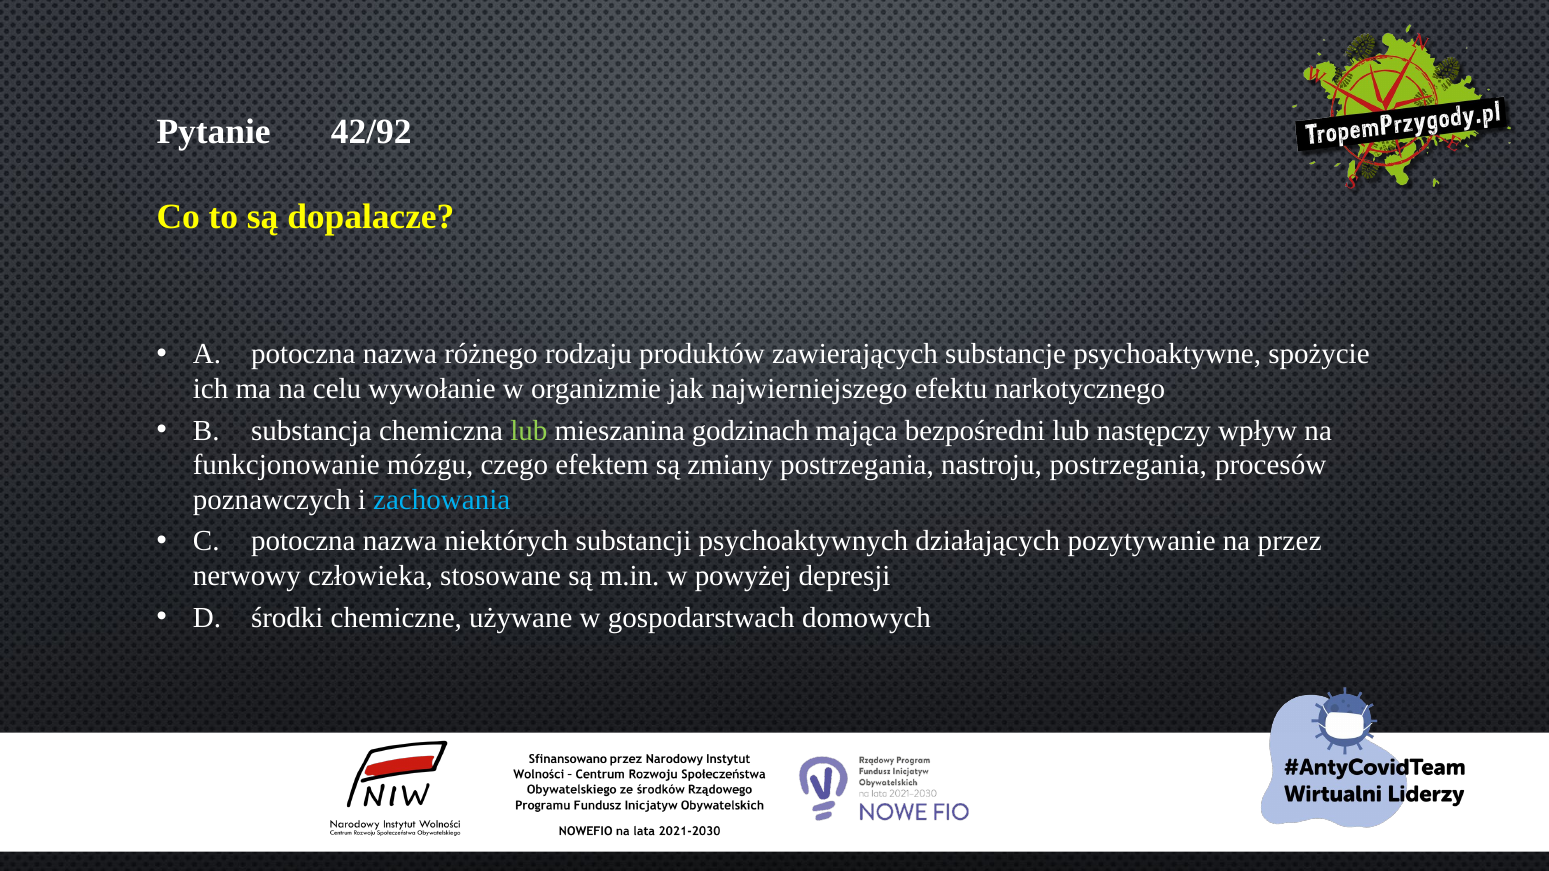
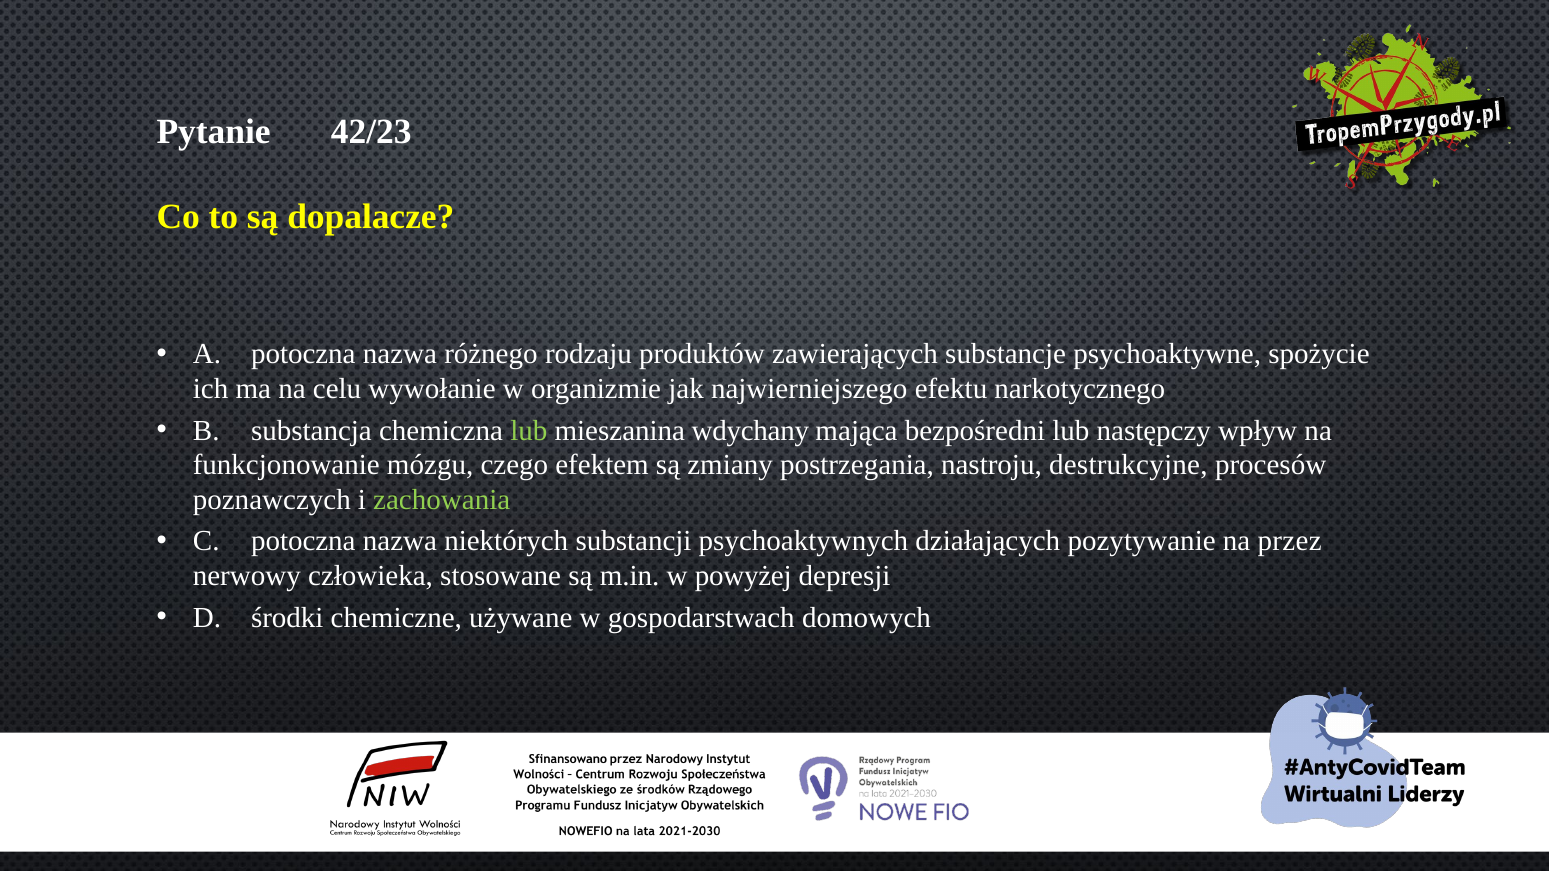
42/92: 42/92 -> 42/23
godzinach: godzinach -> wdychany
nastroju postrzegania: postrzegania -> destrukcyjne
zachowania colour: light blue -> light green
